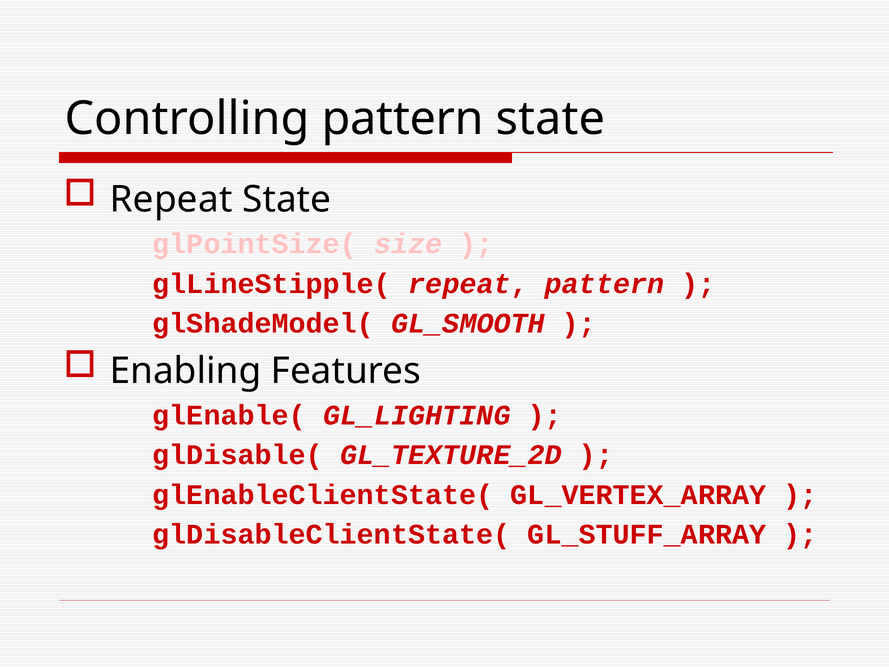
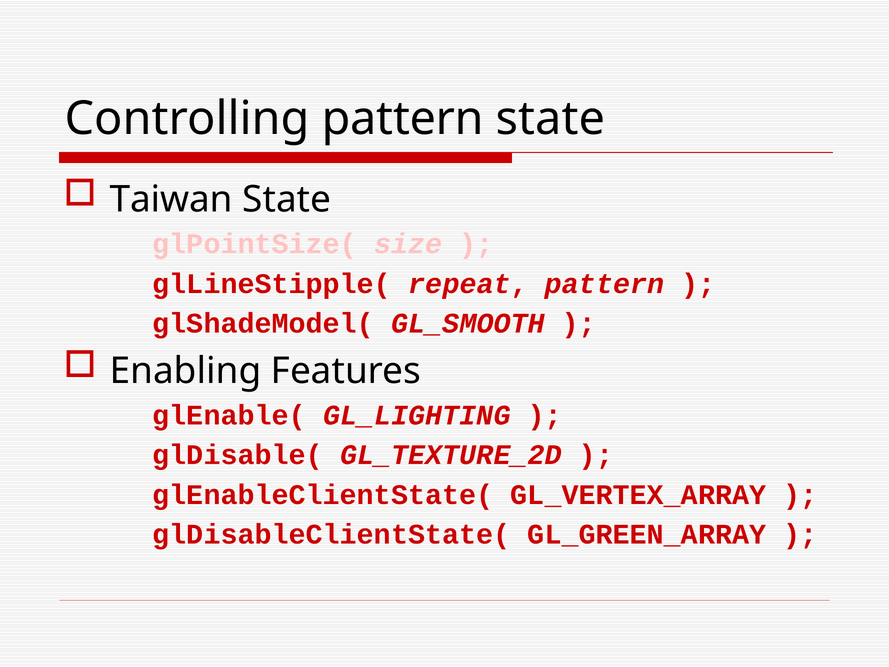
Repeat at (171, 200): Repeat -> Taiwan
GL_STUFF_ARRAY: GL_STUFF_ARRAY -> GL_GREEN_ARRAY
